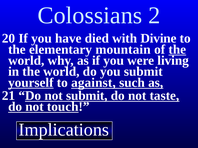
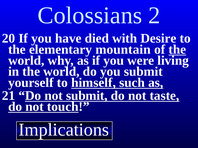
Divine: Divine -> Desire
yourself underline: present -> none
against: against -> himself
